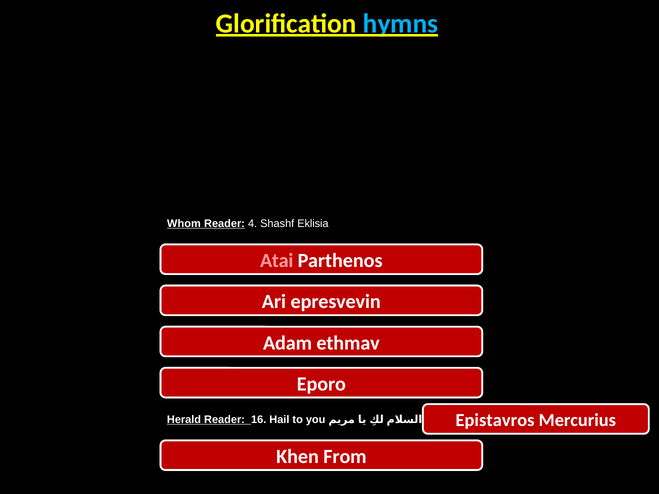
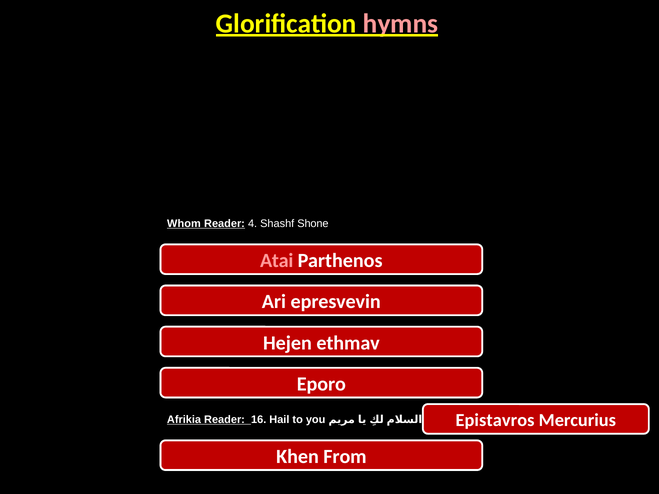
hymns colour: light blue -> pink
Eklisia: Eklisia -> Shone
Adam: Adam -> Hejen
Herald: Herald -> Afrikia
